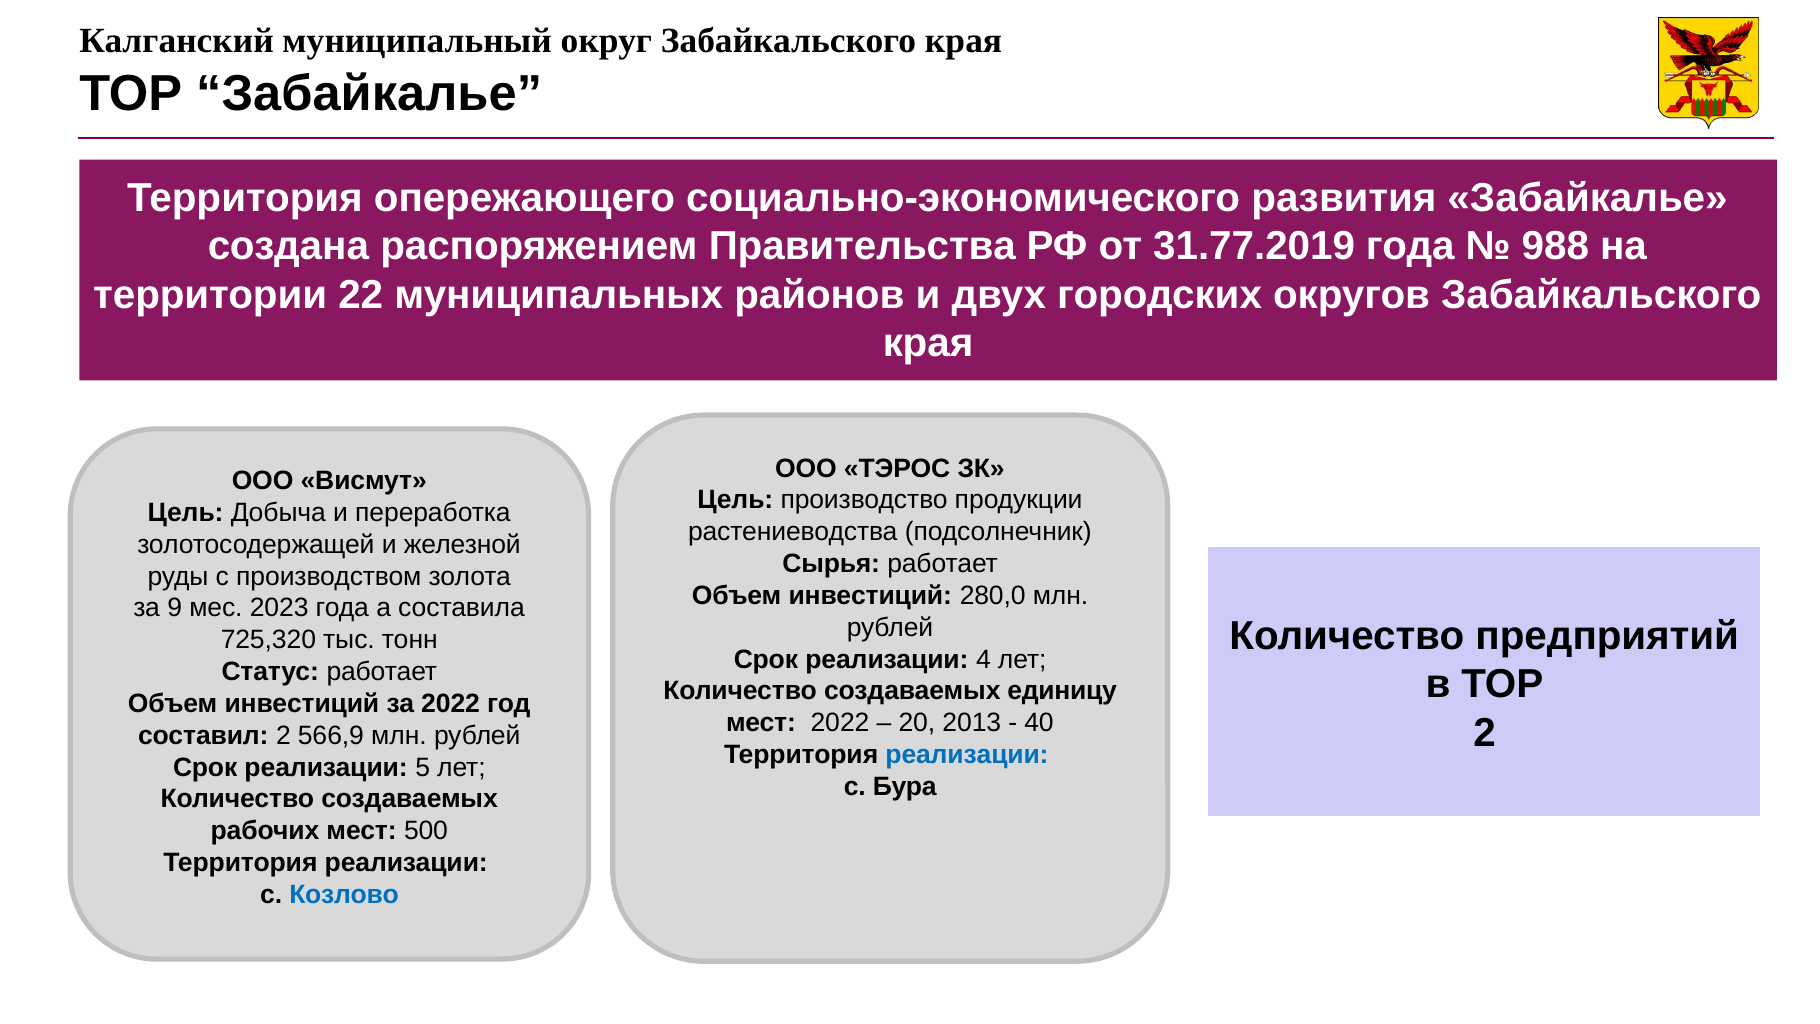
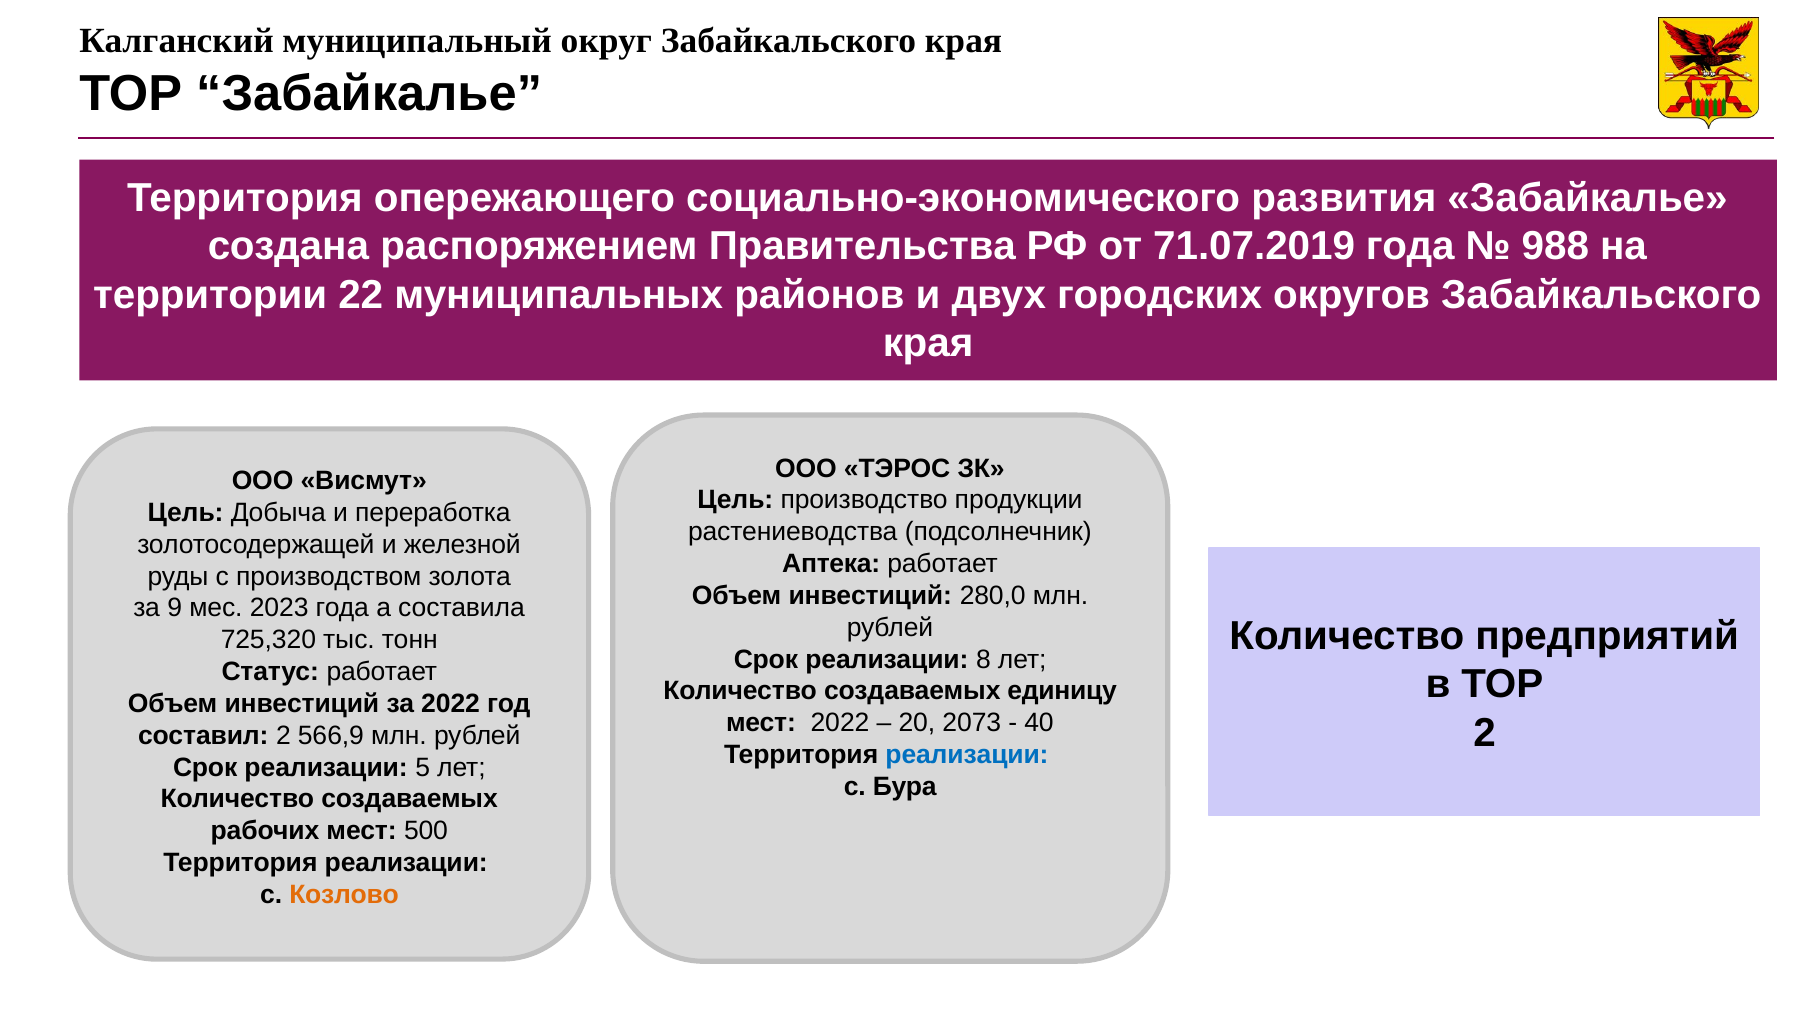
31.77.2019: 31.77.2019 -> 71.07.2019
Сырья: Сырья -> Аптека
4: 4 -> 8
2013: 2013 -> 2073
Козлово colour: blue -> orange
